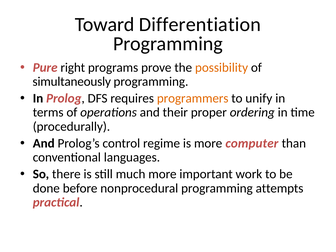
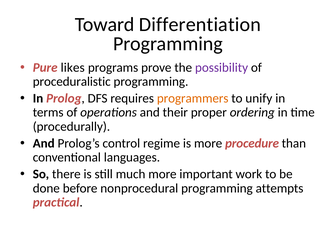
right: right -> likes
possibility colour: orange -> purple
simultaneously: simultaneously -> proceduralistic
computer: computer -> procedure
